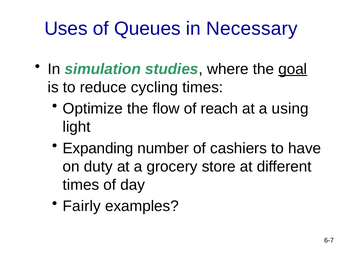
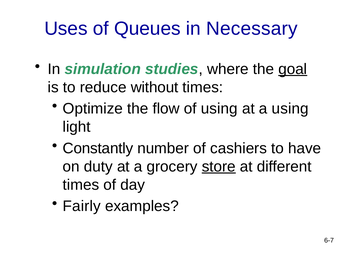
cycling: cycling -> without
of reach: reach -> using
Expanding: Expanding -> Constantly
store underline: none -> present
